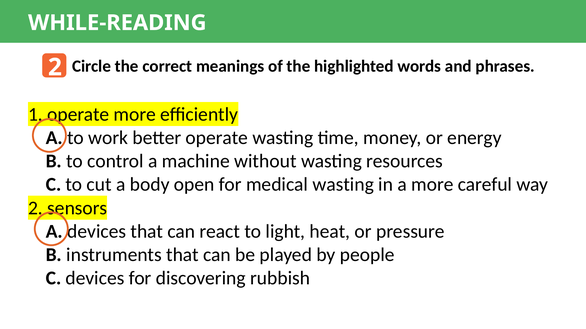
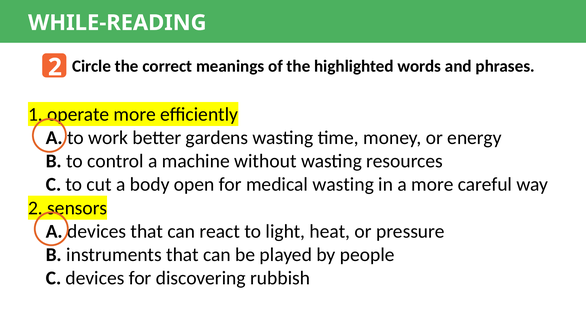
better operate: operate -> gardens
